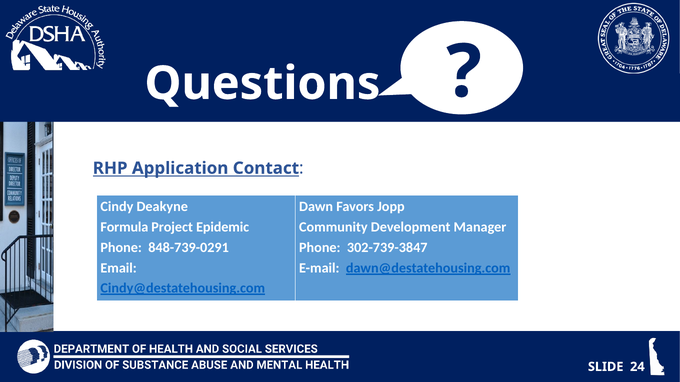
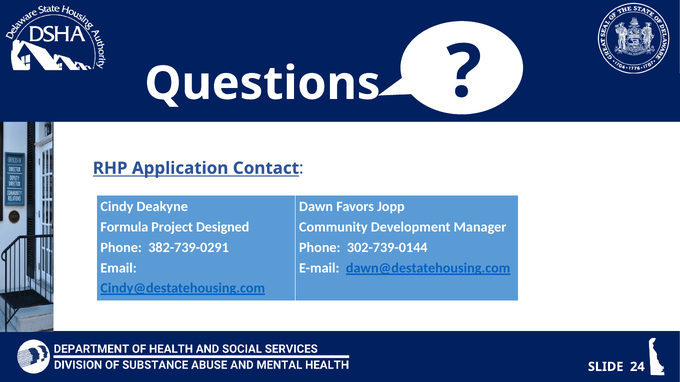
Epidemic: Epidemic -> Designed
848-739-0291: 848-739-0291 -> 382-739-0291
302-739-3847: 302-739-3847 -> 302-739-0144
